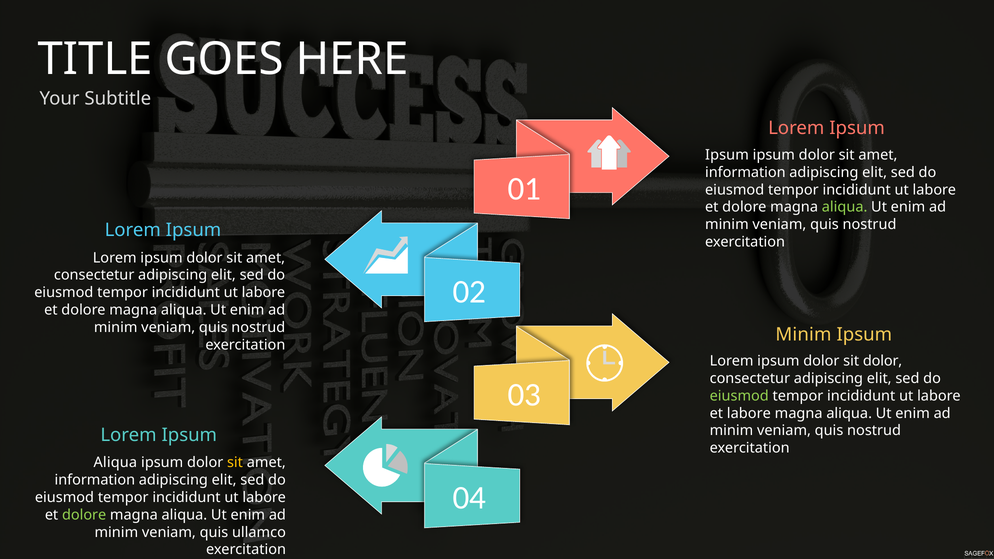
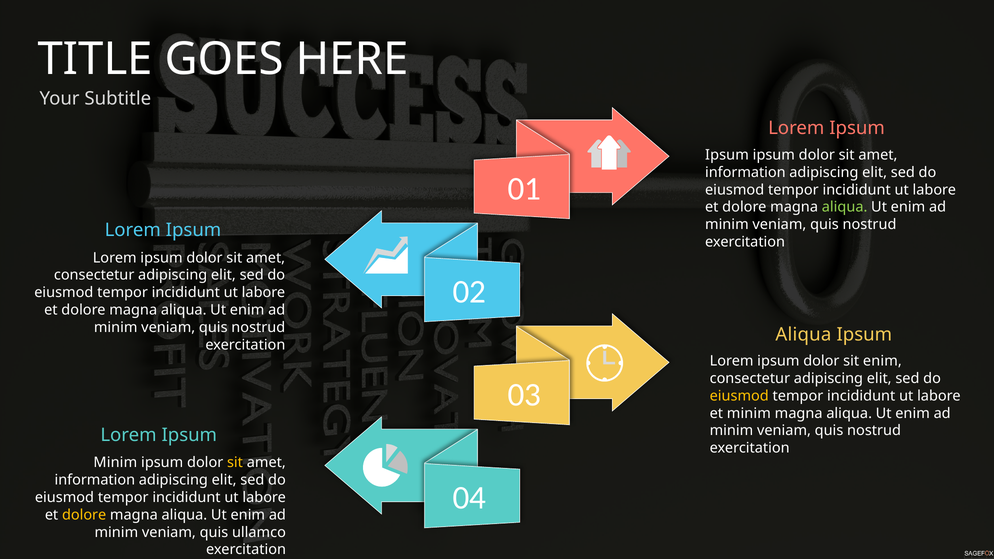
Minim at (803, 334): Minim -> Aliqua
sit dolor: dolor -> enim
eiusmod at (739, 396) colour: light green -> yellow
et labore: labore -> minim
Aliqua at (115, 463): Aliqua -> Minim
dolore at (84, 515) colour: light green -> yellow
